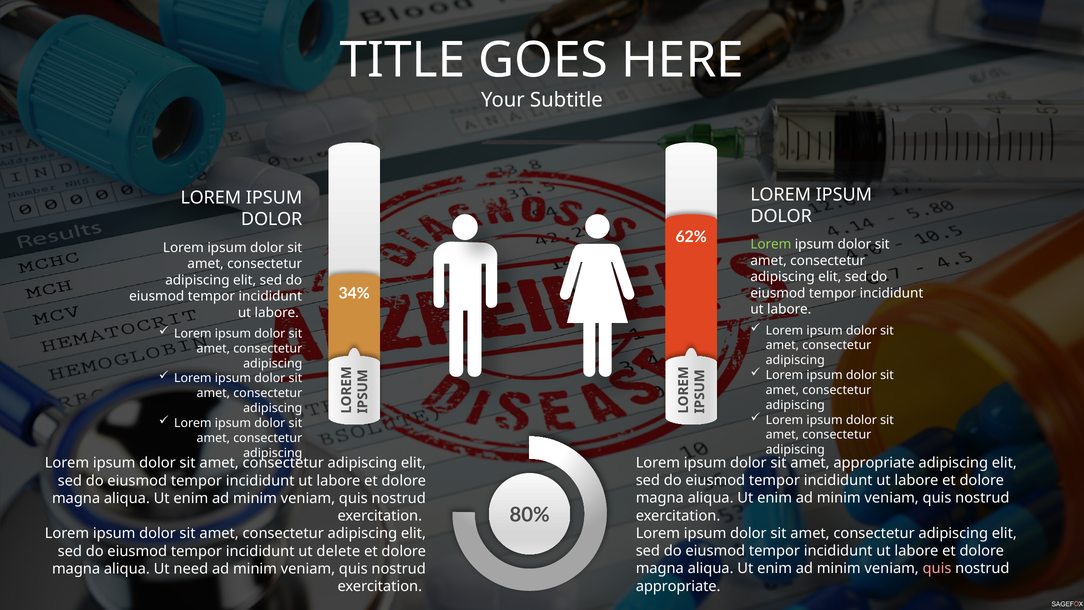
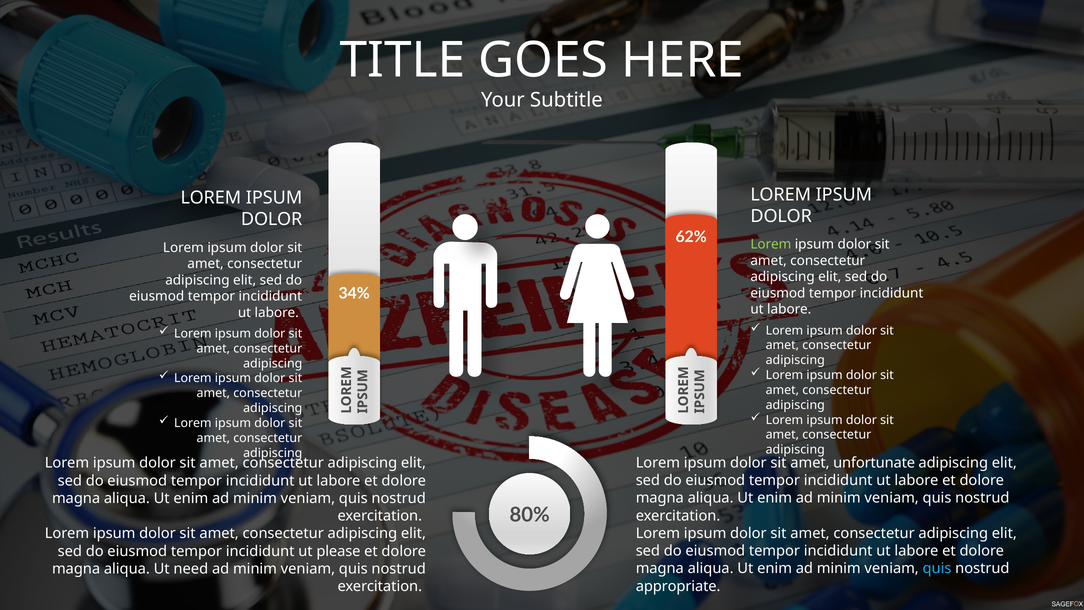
amet appropriate: appropriate -> unfortunate
delete: delete -> please
quis at (937, 568) colour: pink -> light blue
